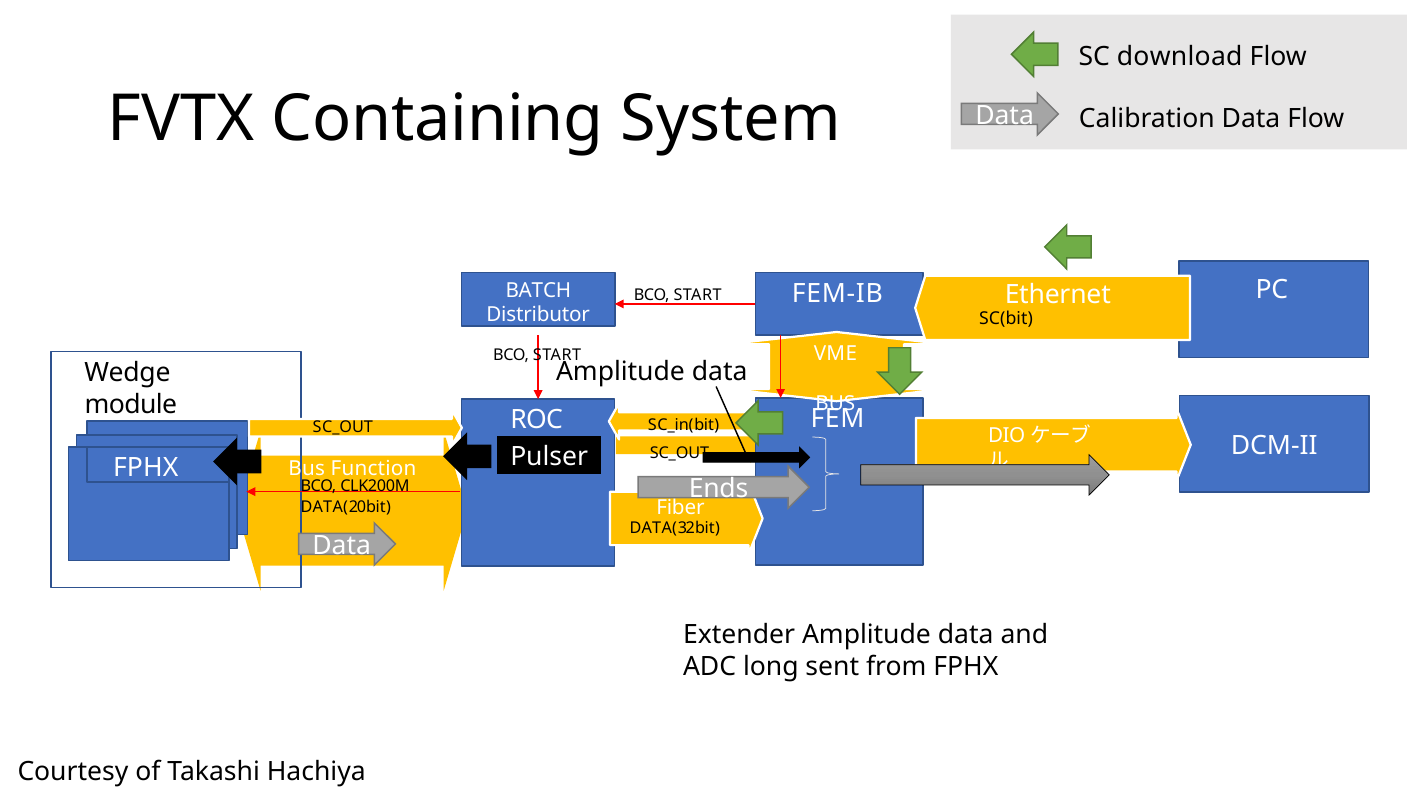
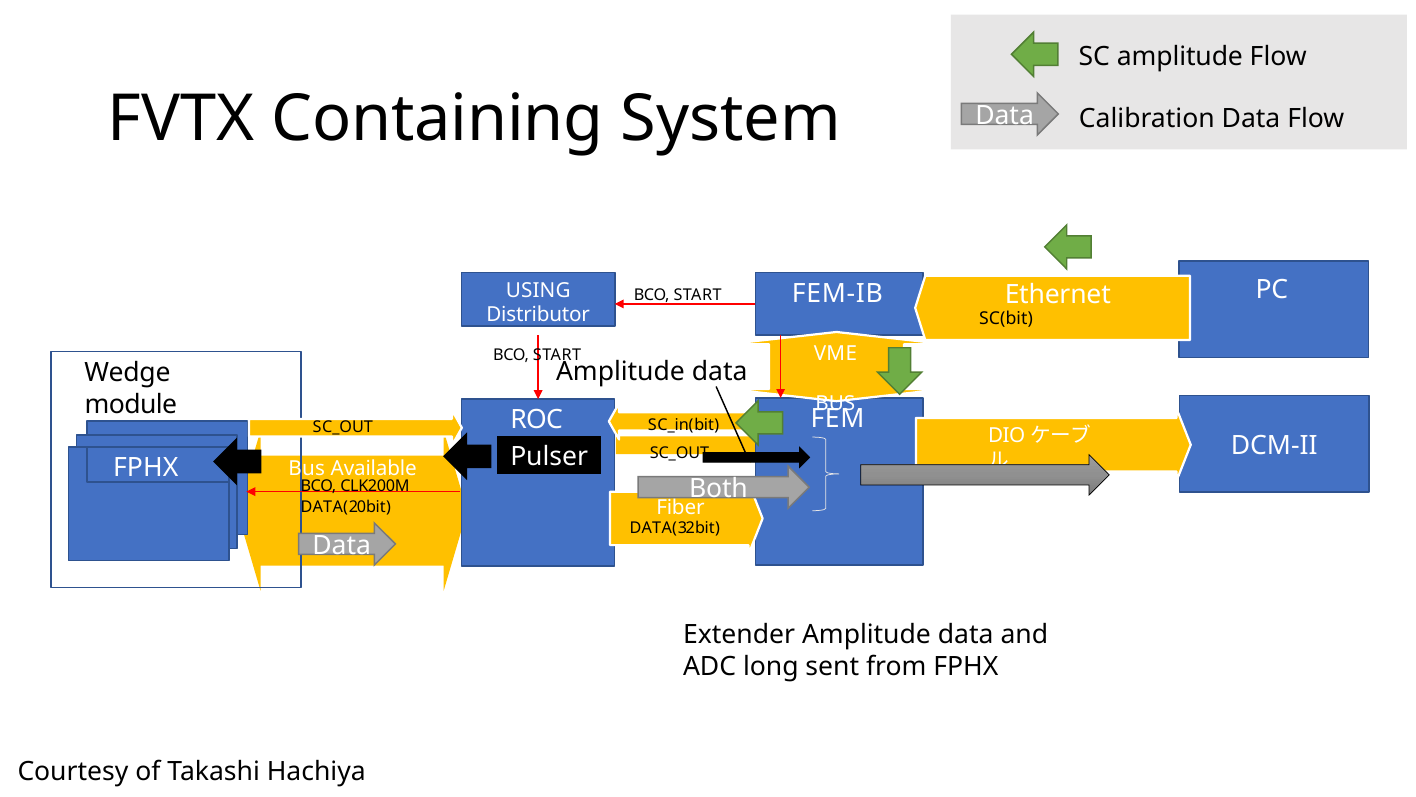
SC download: download -> amplitude
BATCH: BATCH -> USING
Function: Function -> Available
Ends: Ends -> Both
